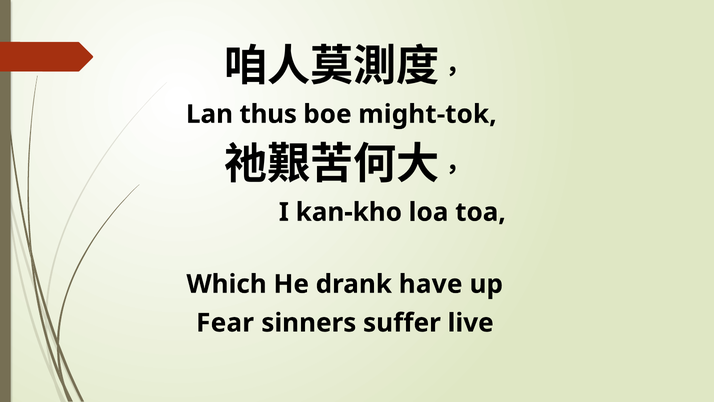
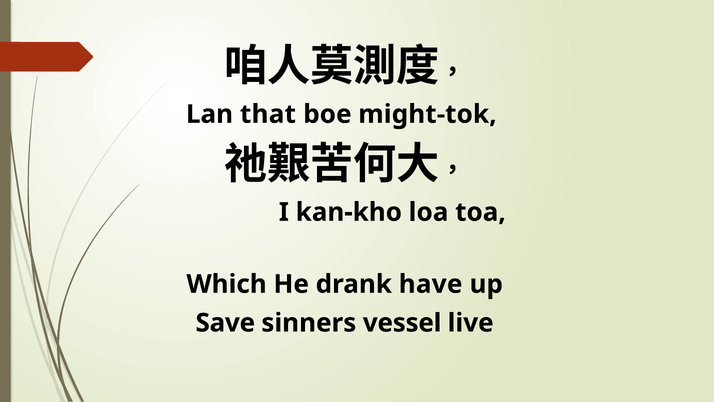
thus: thus -> that
Fear: Fear -> Save
suffer: suffer -> vessel
